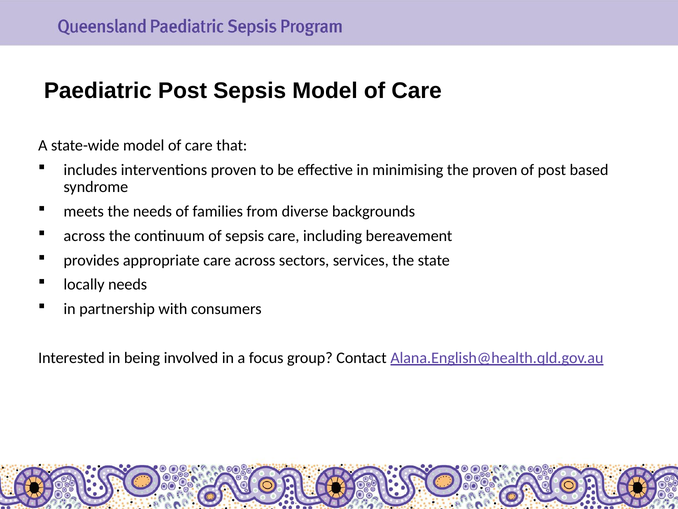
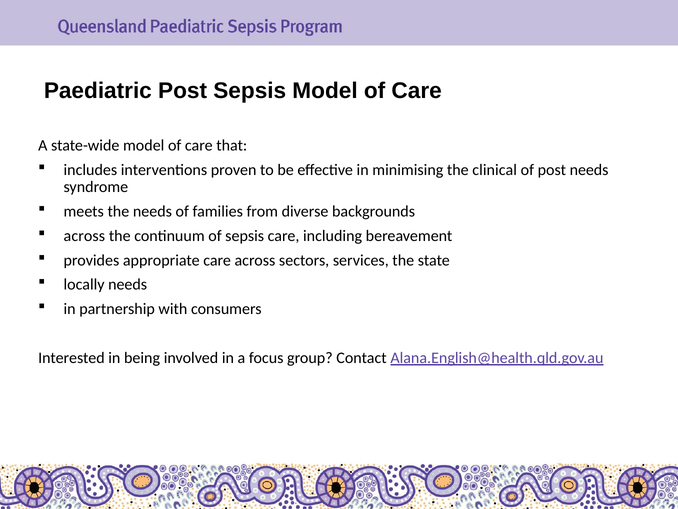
the proven: proven -> clinical
post based: based -> needs
